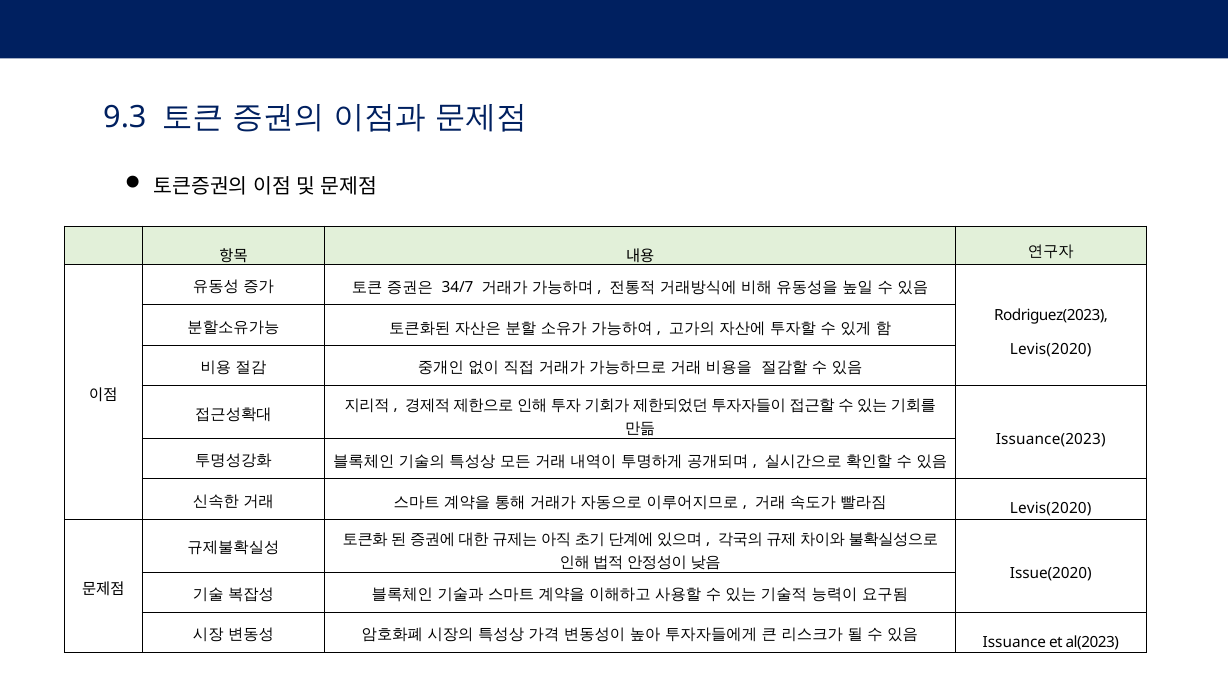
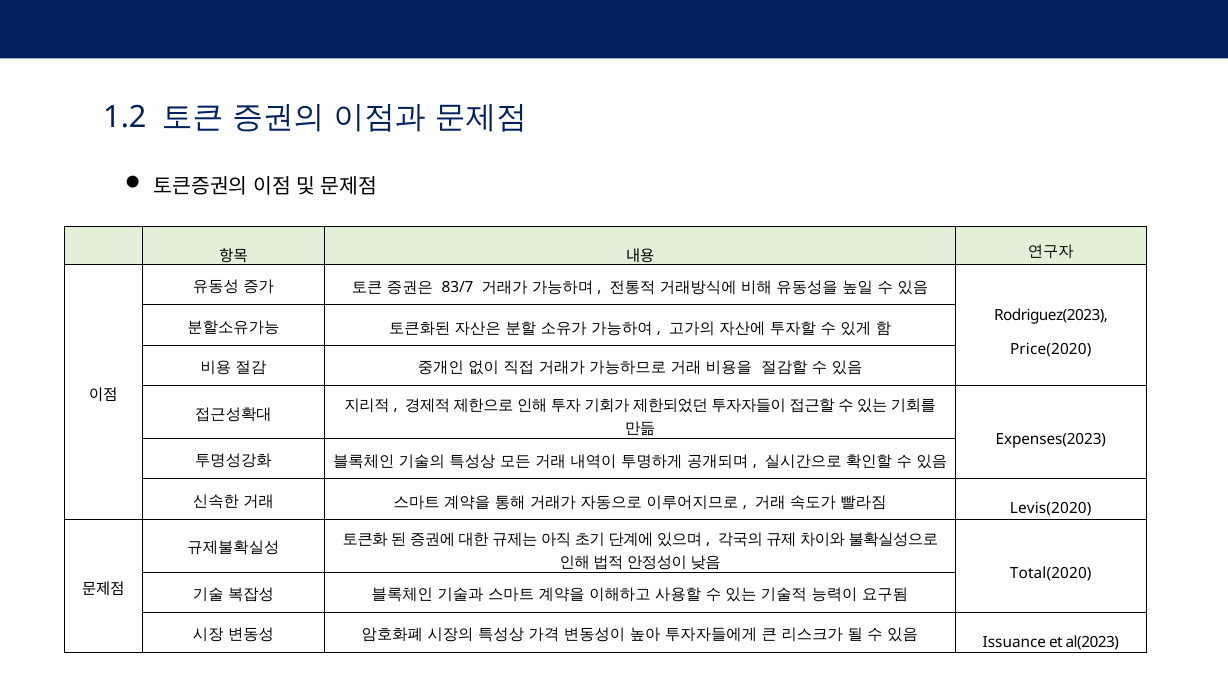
9.3: 9.3 -> 1.2
34/7: 34/7 -> 83/7
Levis(2020 at (1051, 350): Levis(2020 -> Price(2020
Issuance(2023: Issuance(2023 -> Expenses(2023
Issue(2020: Issue(2020 -> Total(2020
